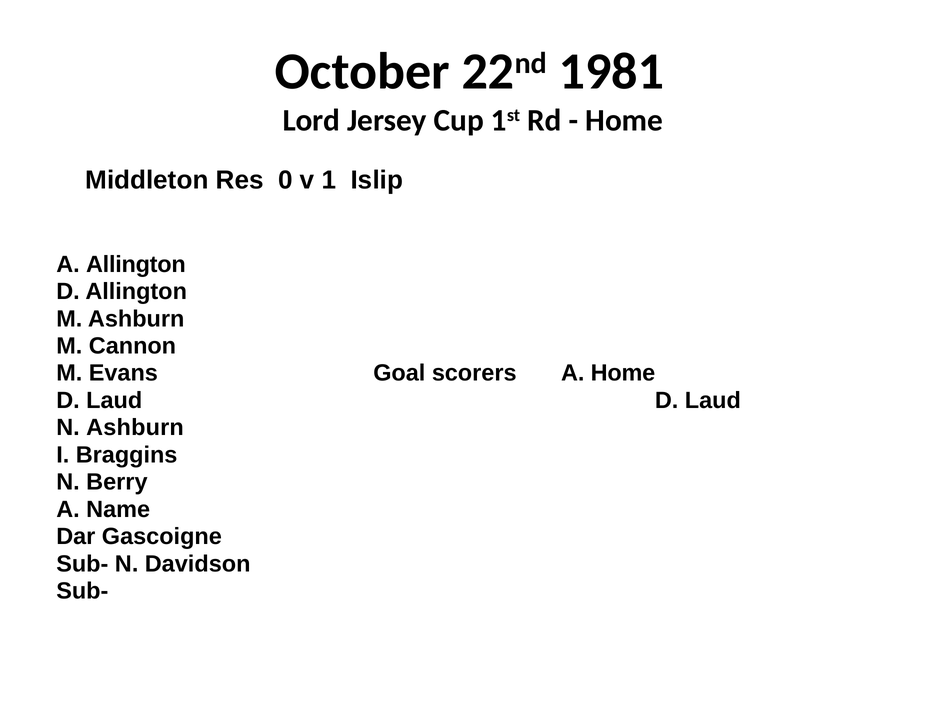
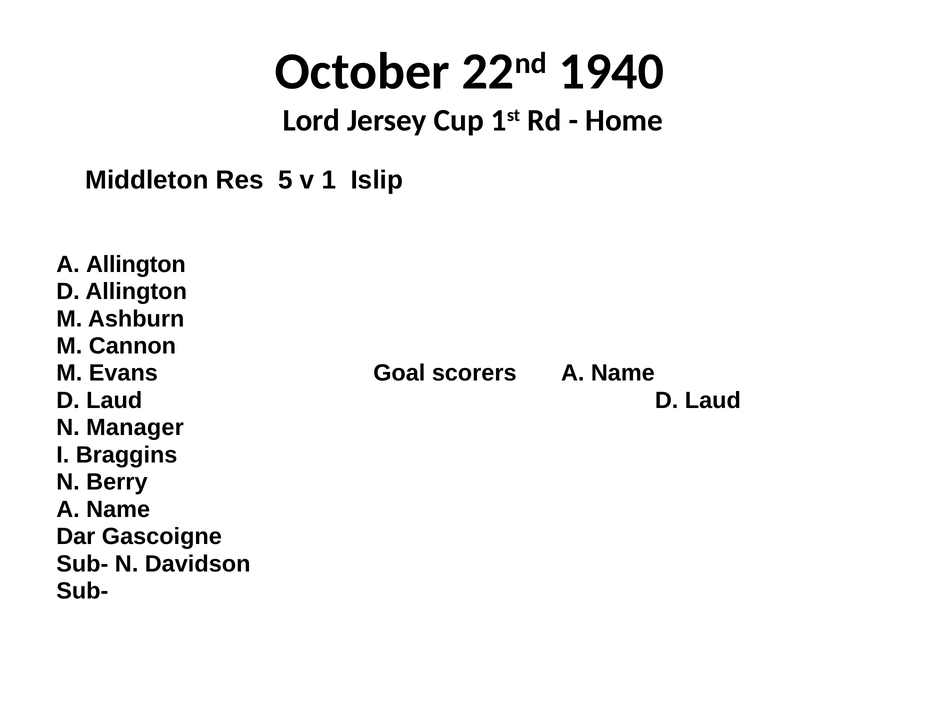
1981: 1981 -> 1940
0: 0 -> 5
scorers A Home: Home -> Name
N Ashburn: Ashburn -> Manager
